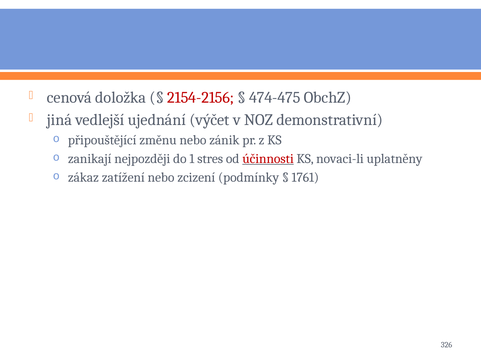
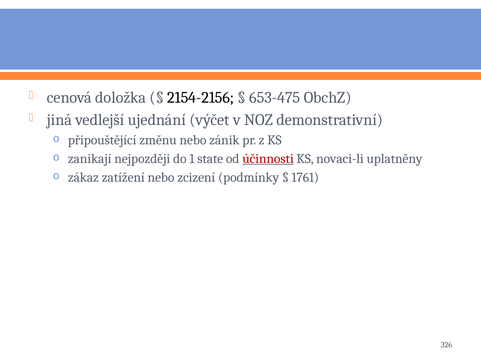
2154-2156 colour: red -> black
474-475: 474-475 -> 653-475
stres: stres -> state
